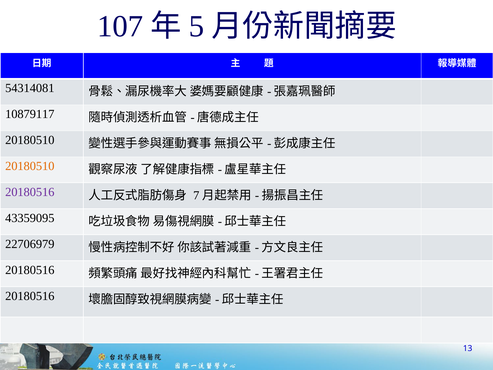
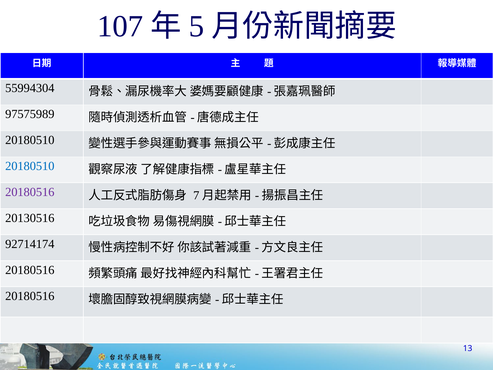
54314081: 54314081 -> 55994304
10879117: 10879117 -> 97575989
20180510 at (30, 166) colour: orange -> blue
43359095: 43359095 -> 20130516
22706979: 22706979 -> 92714174
